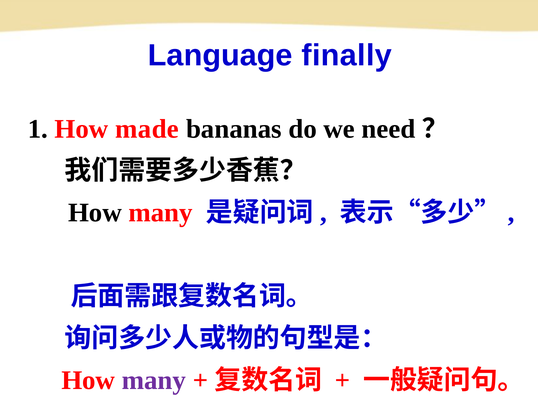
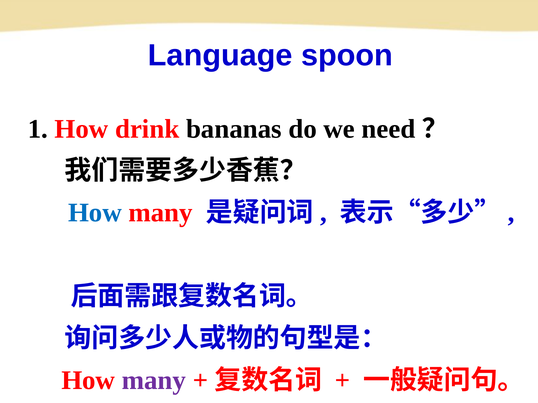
finally: finally -> spoon
made: made -> drink
How at (95, 213) colour: black -> blue
